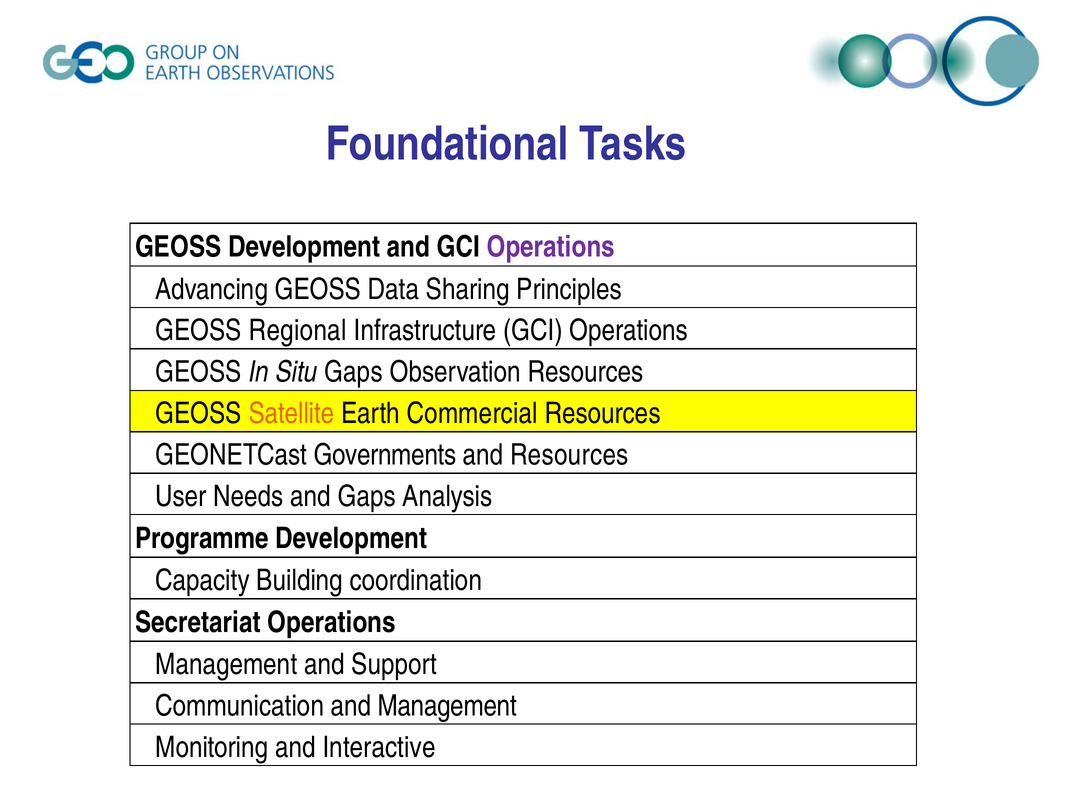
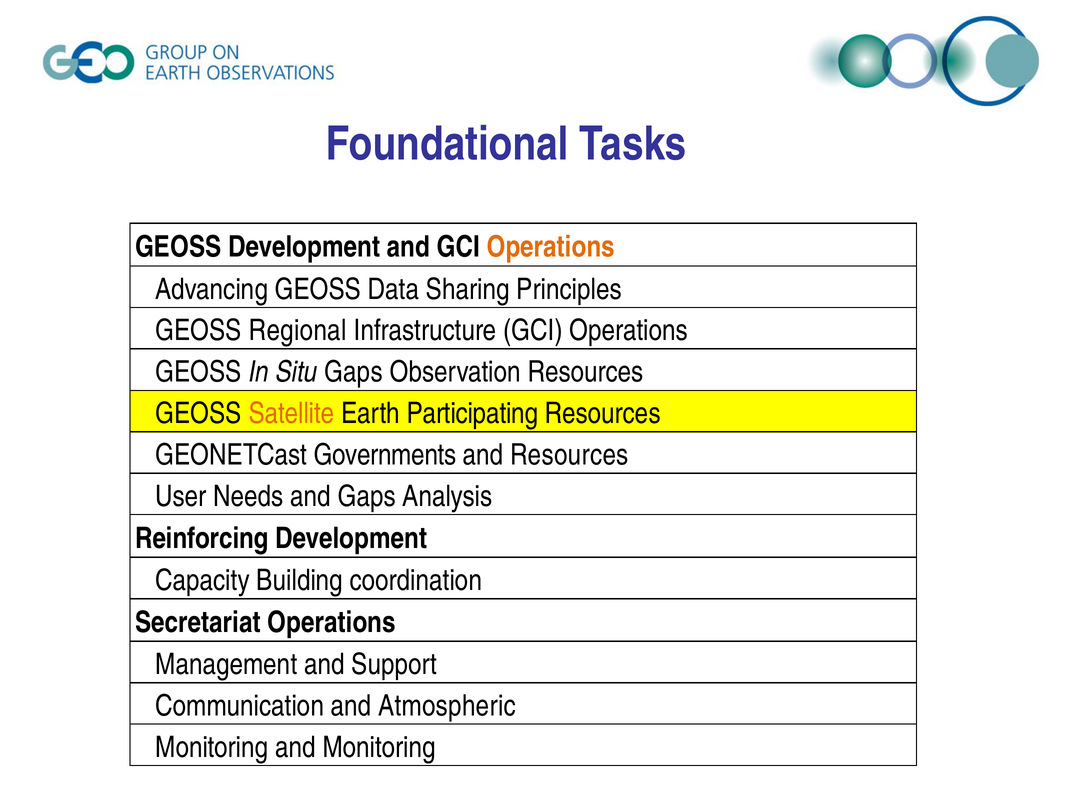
Operations at (551, 247) colour: purple -> orange
Commercial: Commercial -> Participating
Programme: Programme -> Reinforcing
and Management: Management -> Atmospheric
and Interactive: Interactive -> Monitoring
